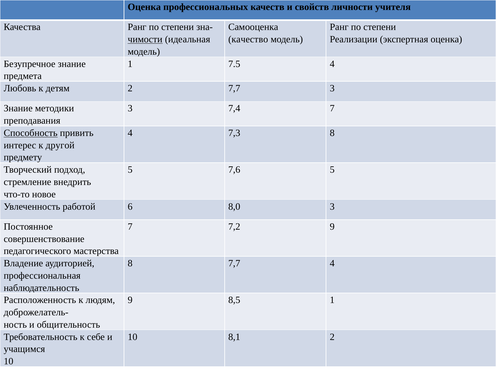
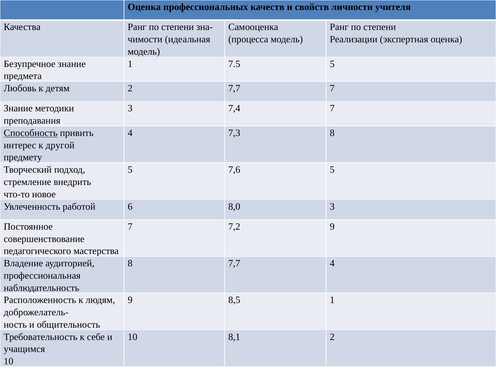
чимости underline: present -> none
качество: качество -> процесса
7.5 4: 4 -> 5
7,7 3: 3 -> 7
